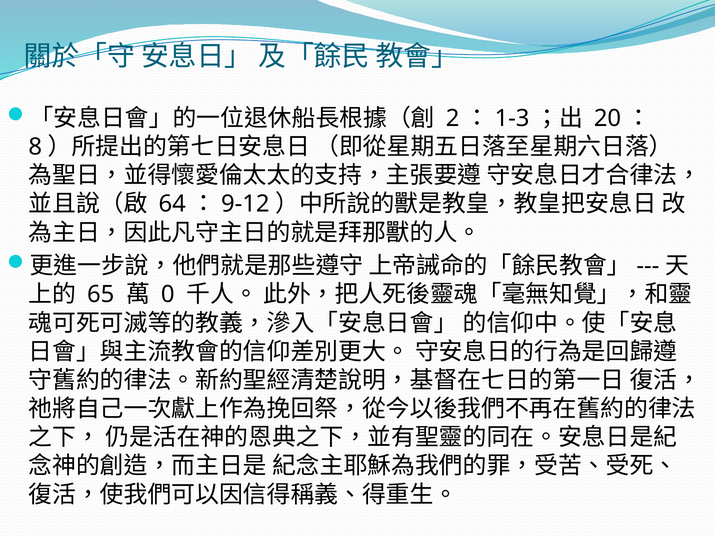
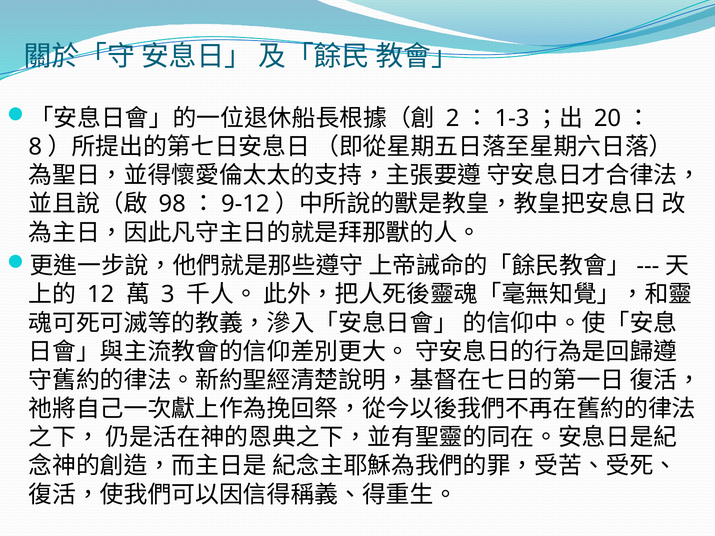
64: 64 -> 98
65: 65 -> 12
0: 0 -> 3
